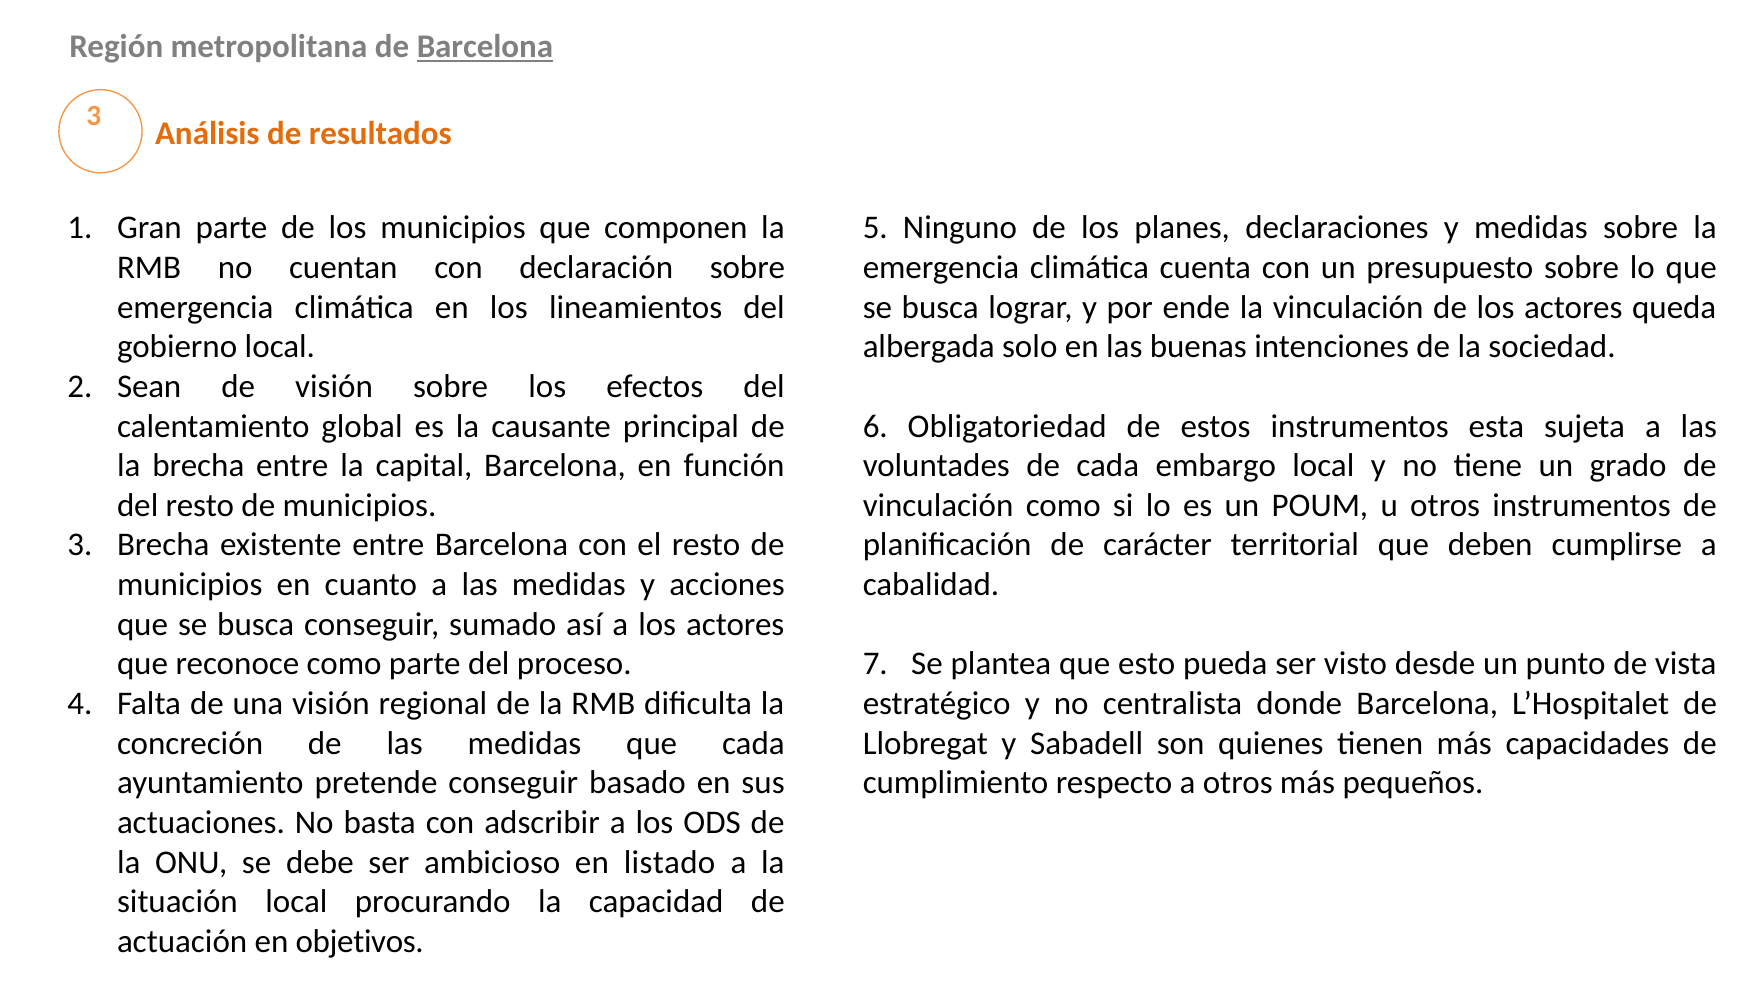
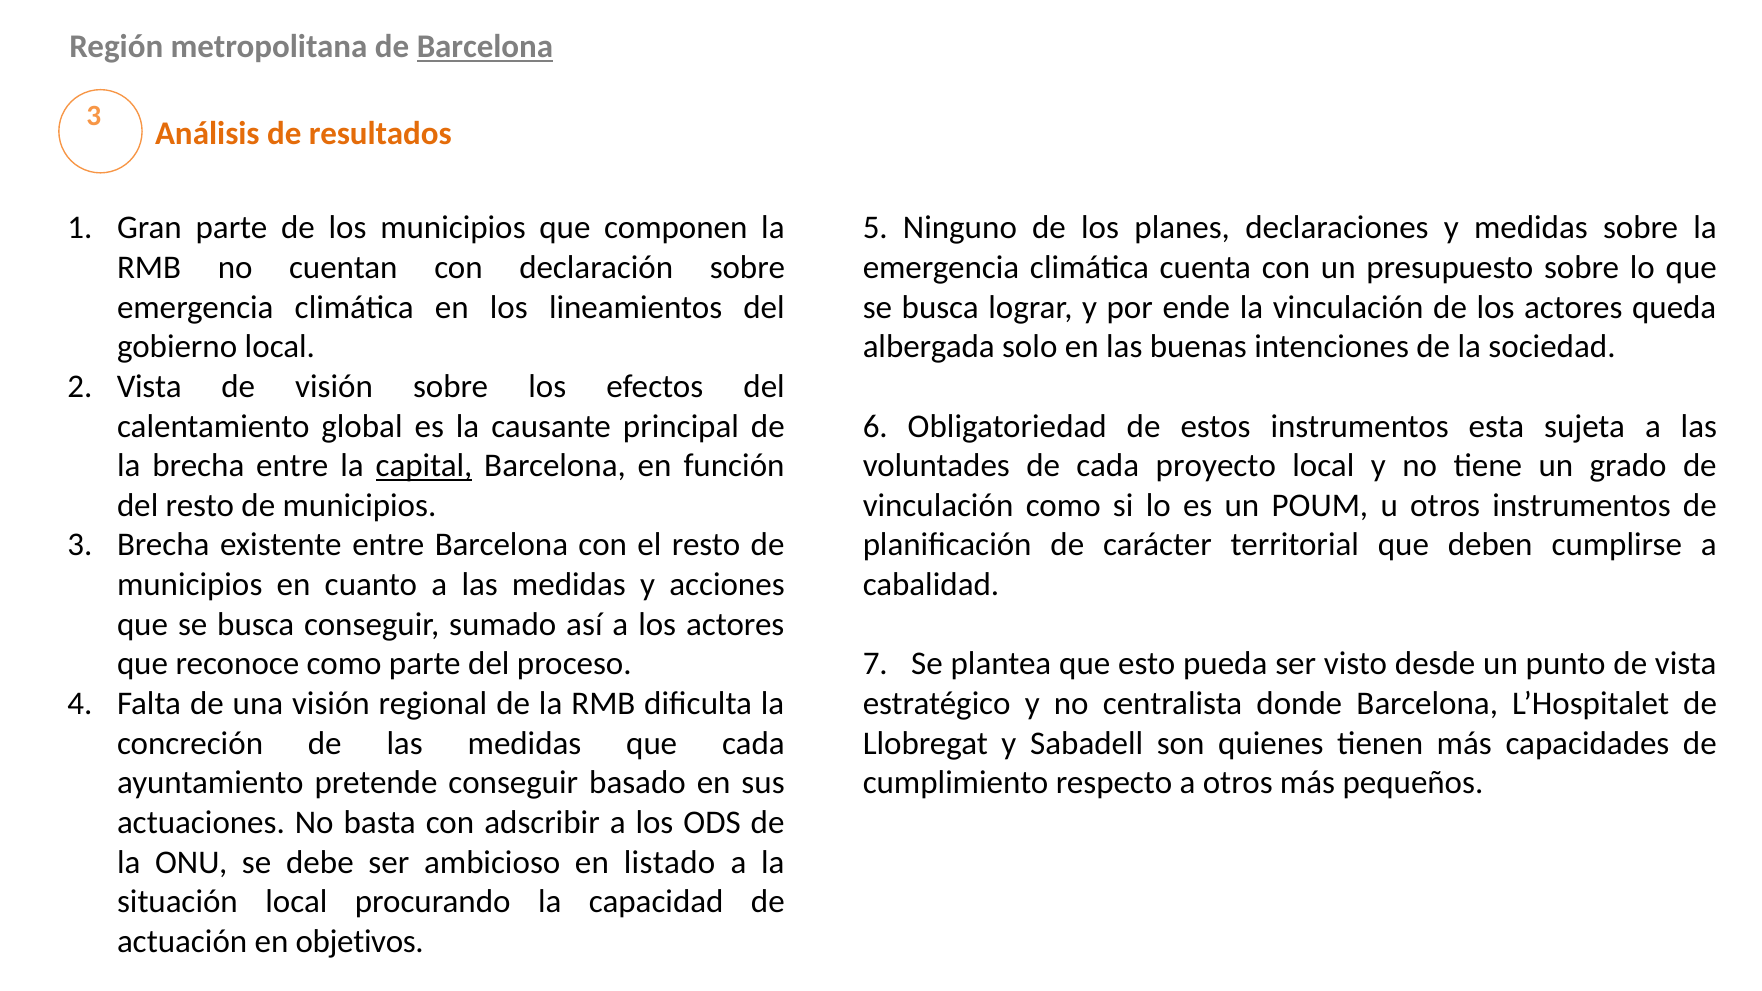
Sean at (149, 387): Sean -> Vista
capital underline: none -> present
embargo: embargo -> proyecto
